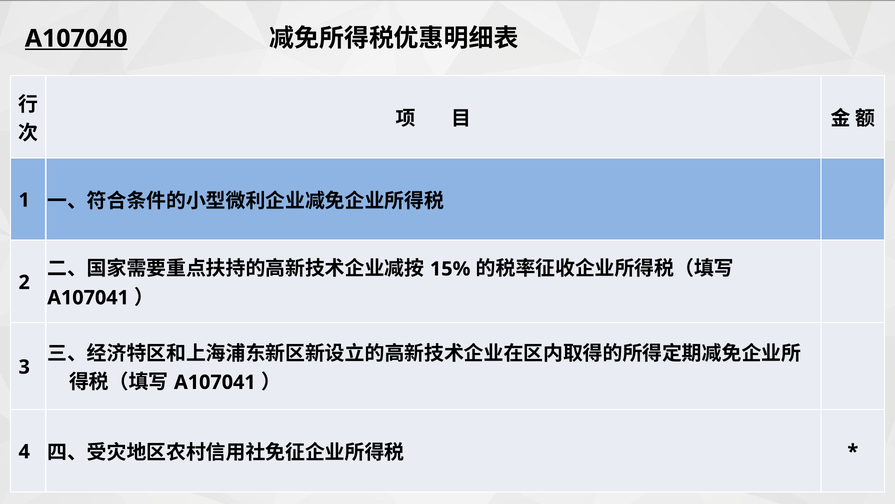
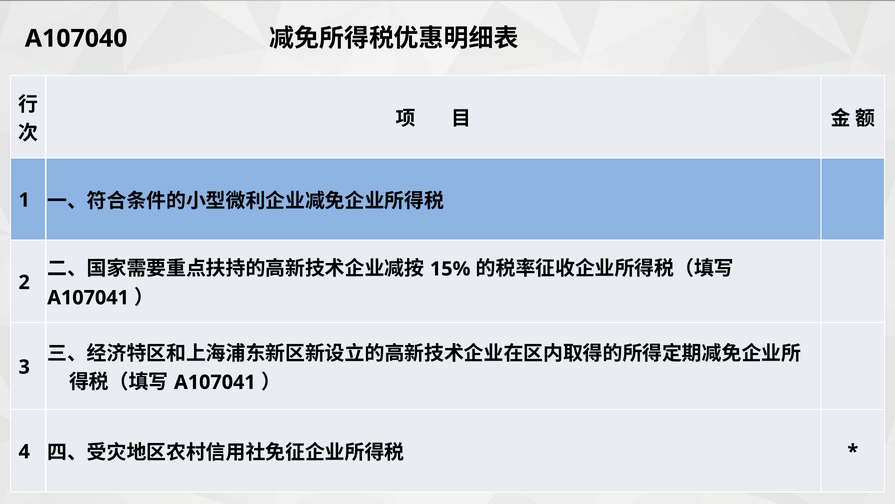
A107040 underline: present -> none
